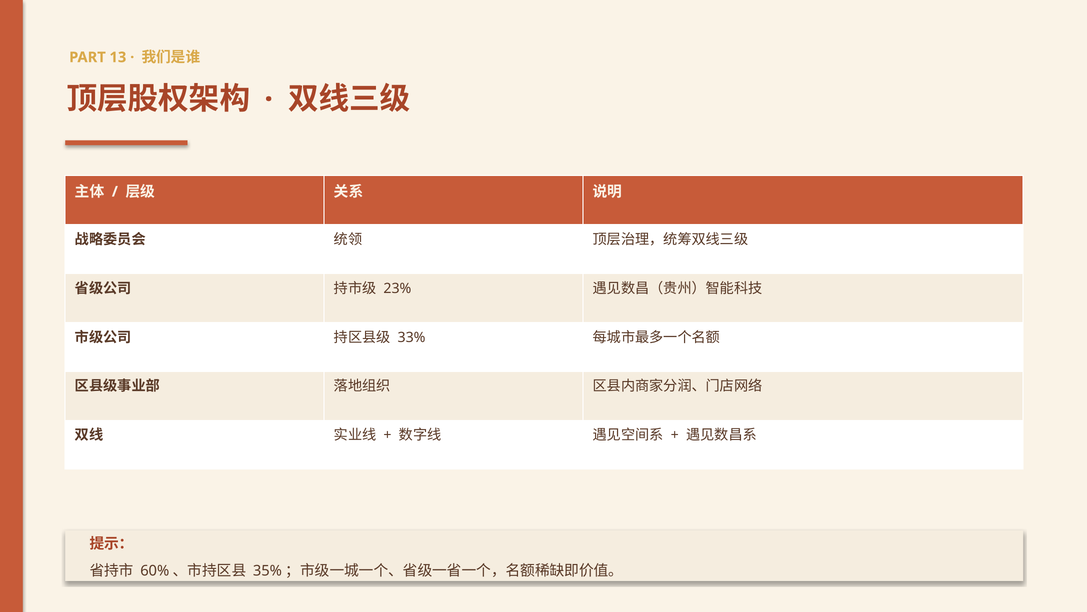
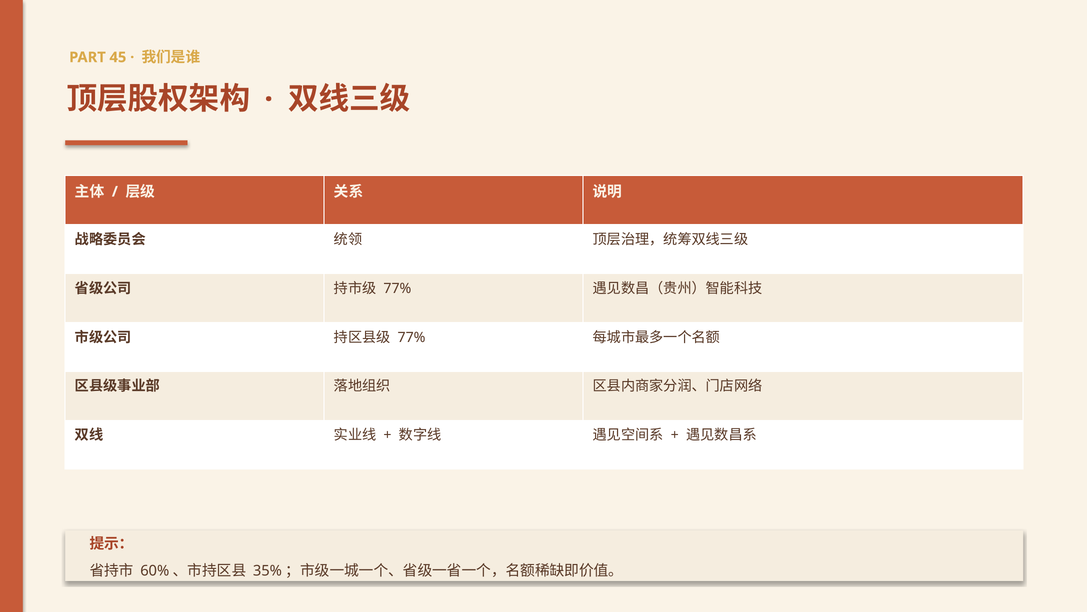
13: 13 -> 45
23% at (397, 288): 23% -> 77%
33% at (412, 337): 33% -> 77%
